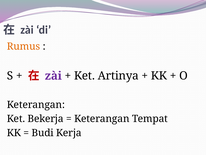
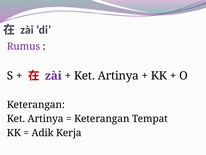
Rumus colour: orange -> purple
Bekerja at (46, 118): Bekerja -> Artinya
Budi: Budi -> Adik
